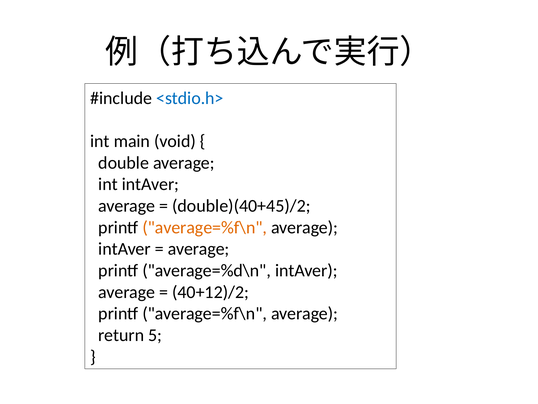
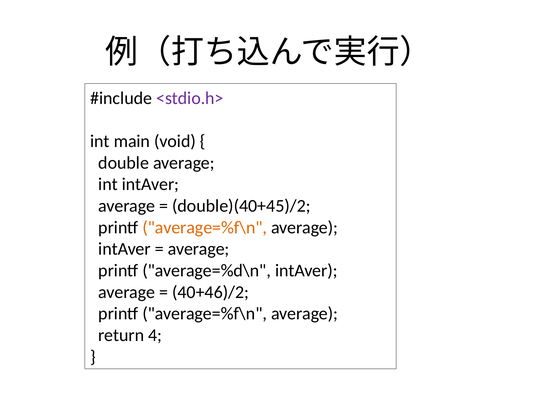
<stdio.h> colour: blue -> purple
40+12)/2: 40+12)/2 -> 40+46)/2
5: 5 -> 4
